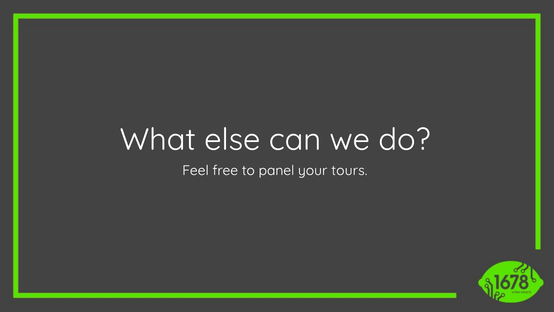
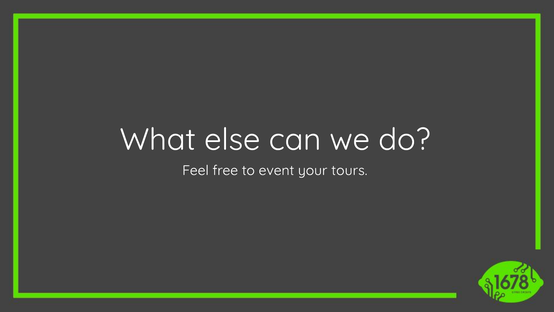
panel: panel -> event
